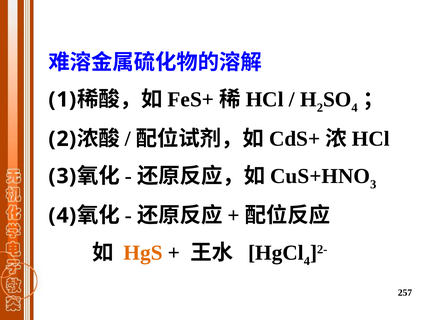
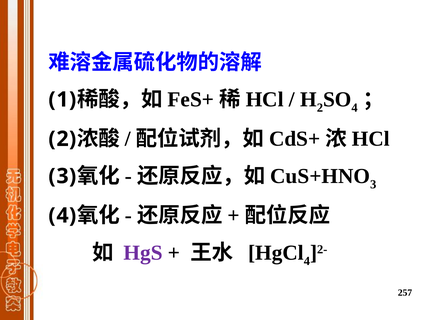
HgS colour: orange -> purple
